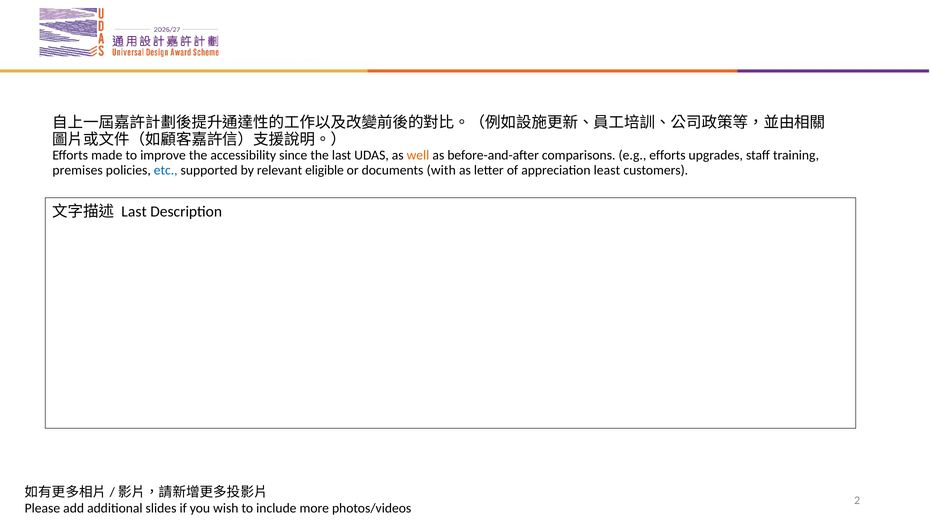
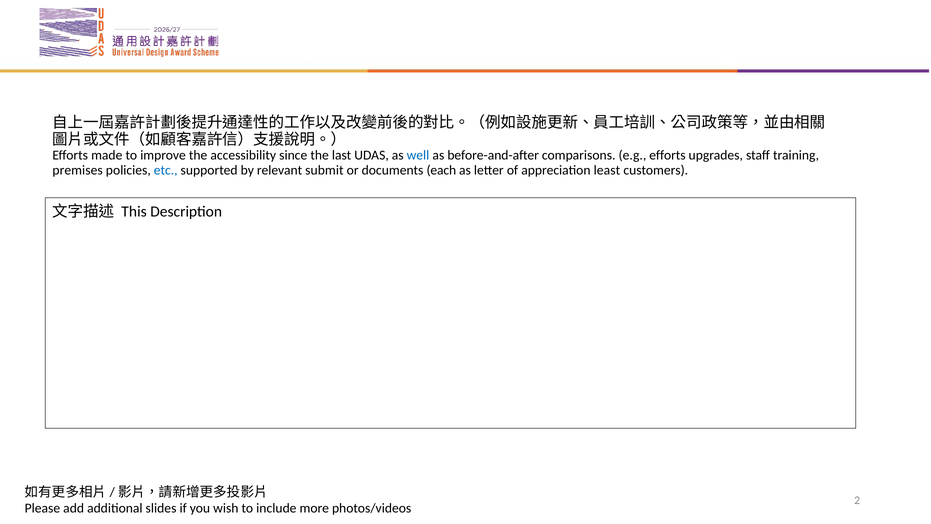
well colour: orange -> blue
eligible: eligible -> submit
with: with -> each
Last at (134, 212): Last -> This
